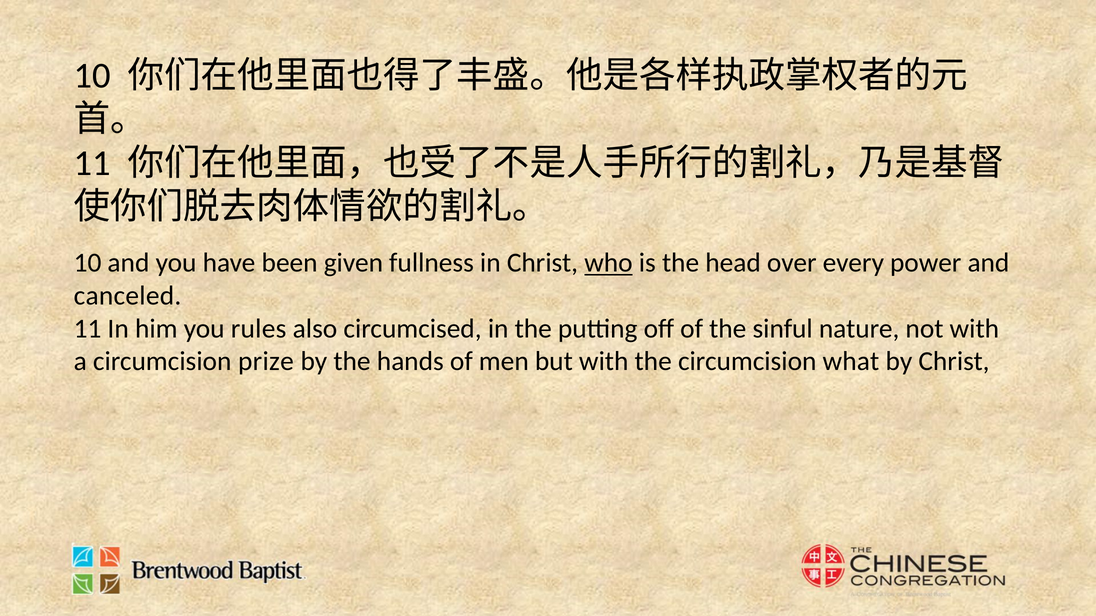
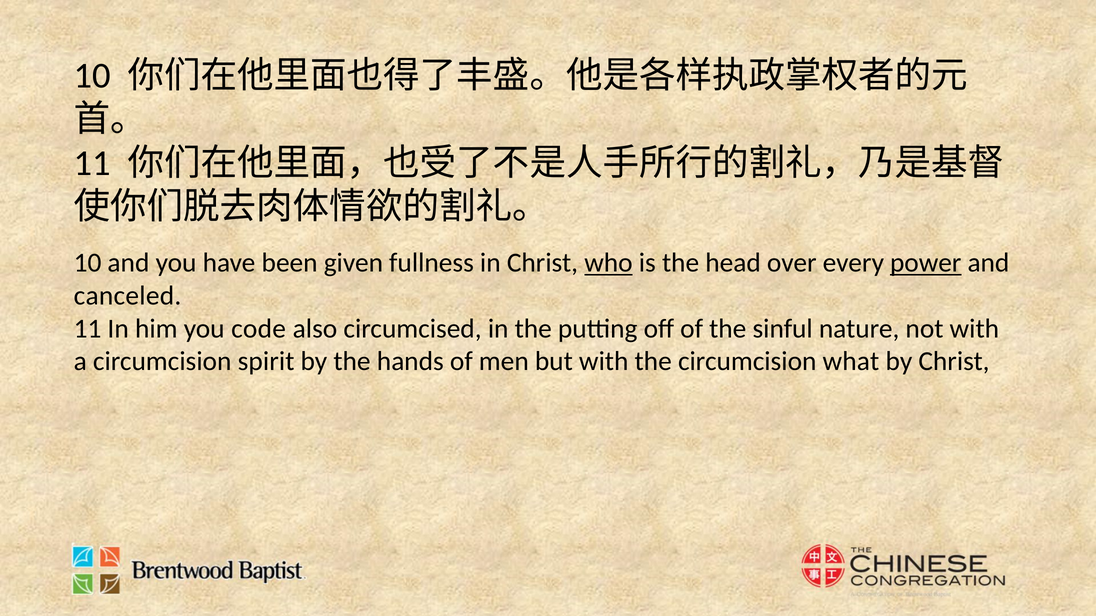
power underline: none -> present
rules: rules -> code
prize: prize -> spirit
